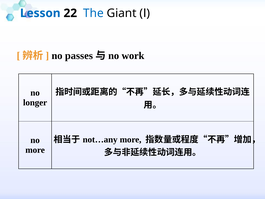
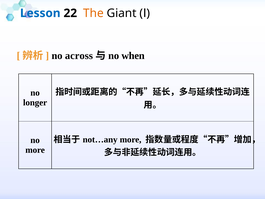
The colour: blue -> orange
passes: passes -> across
work: work -> when
